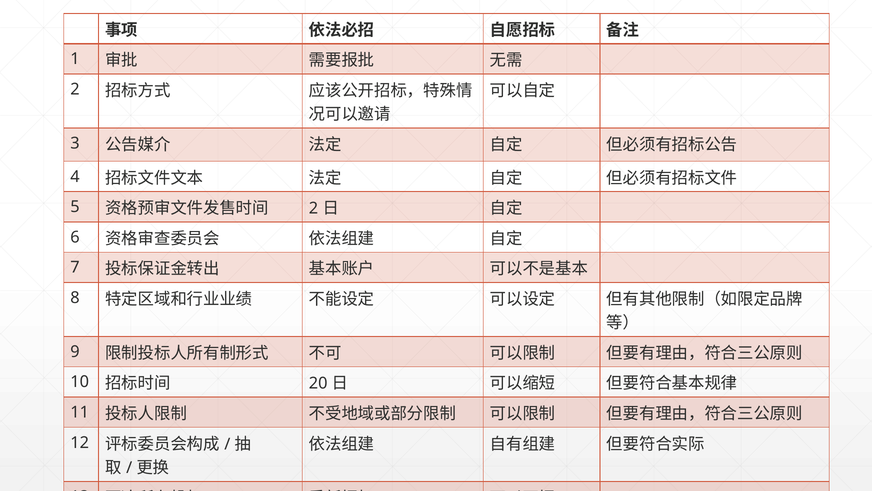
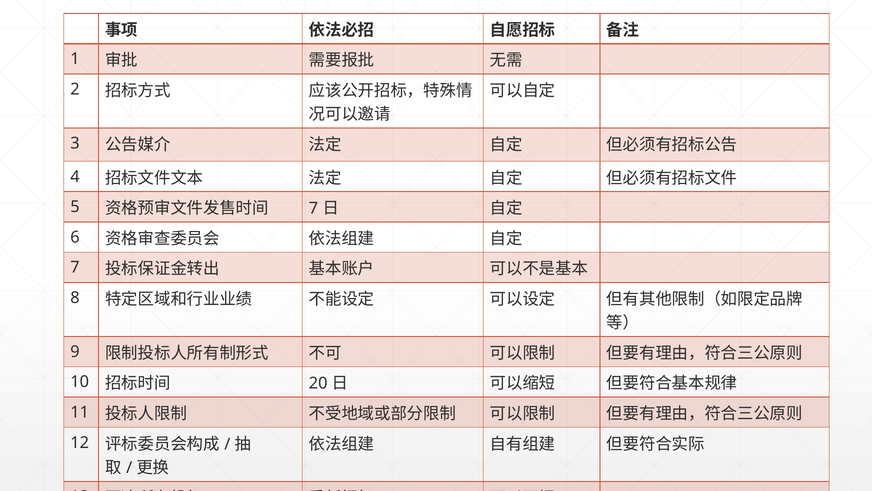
2 at (314, 208): 2 -> 7
